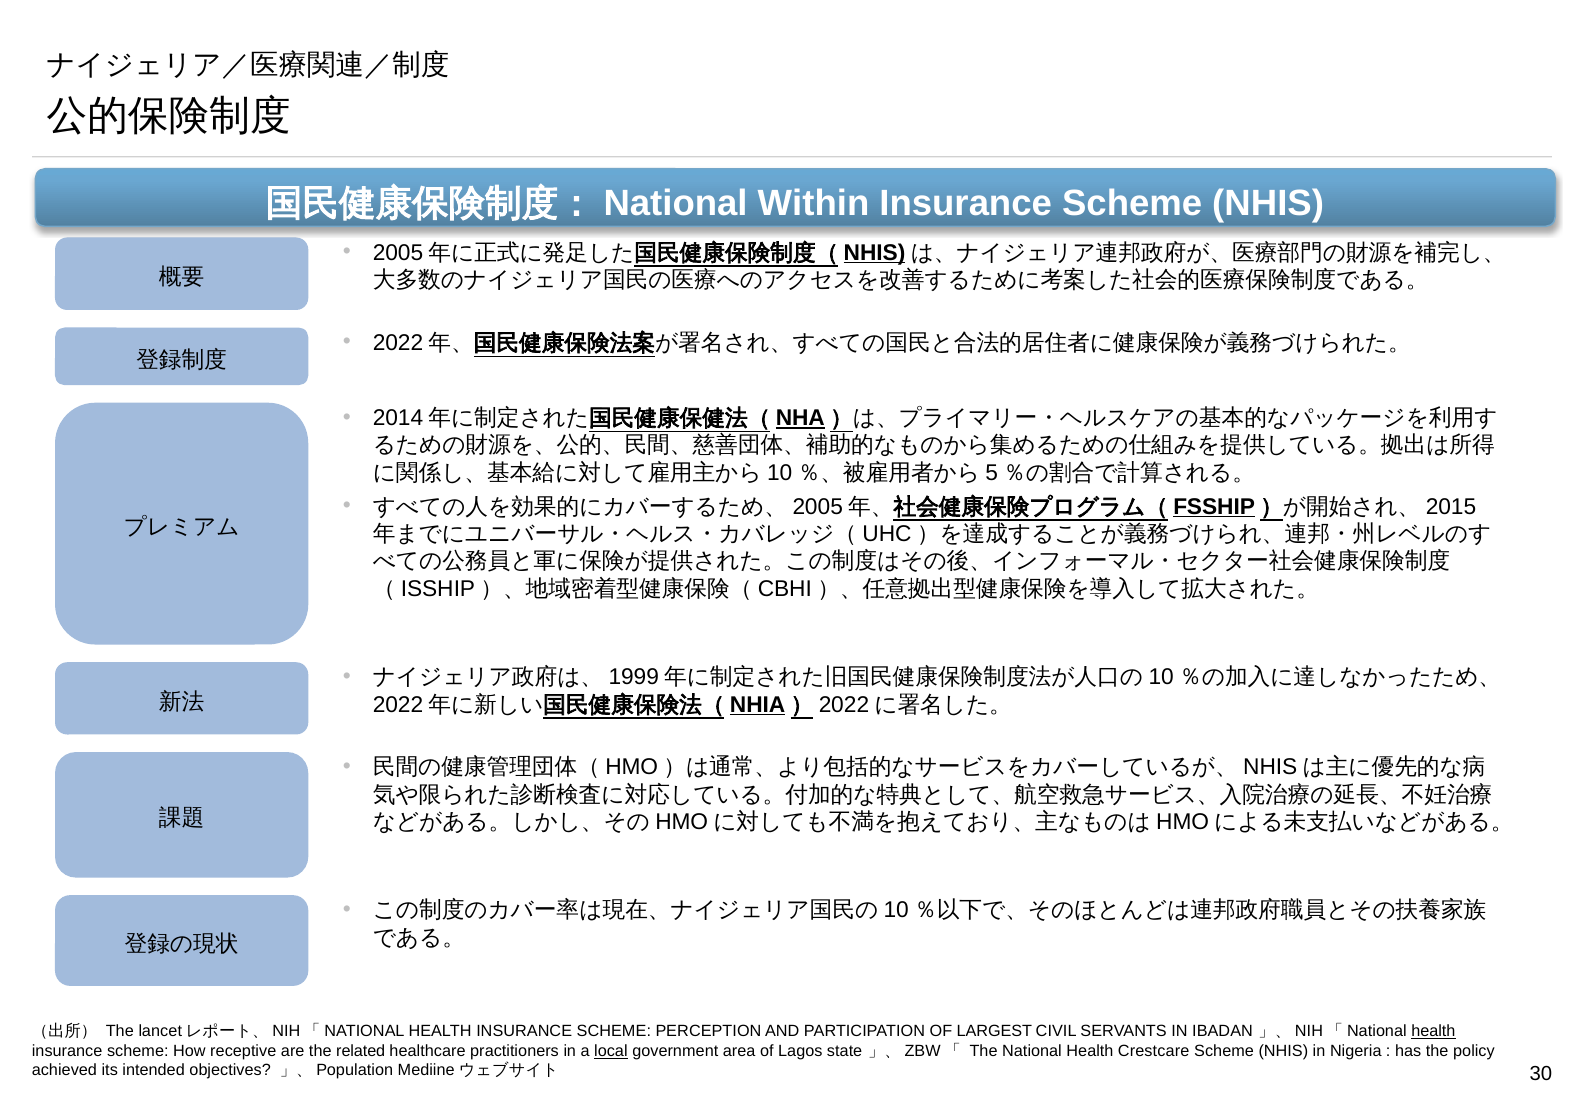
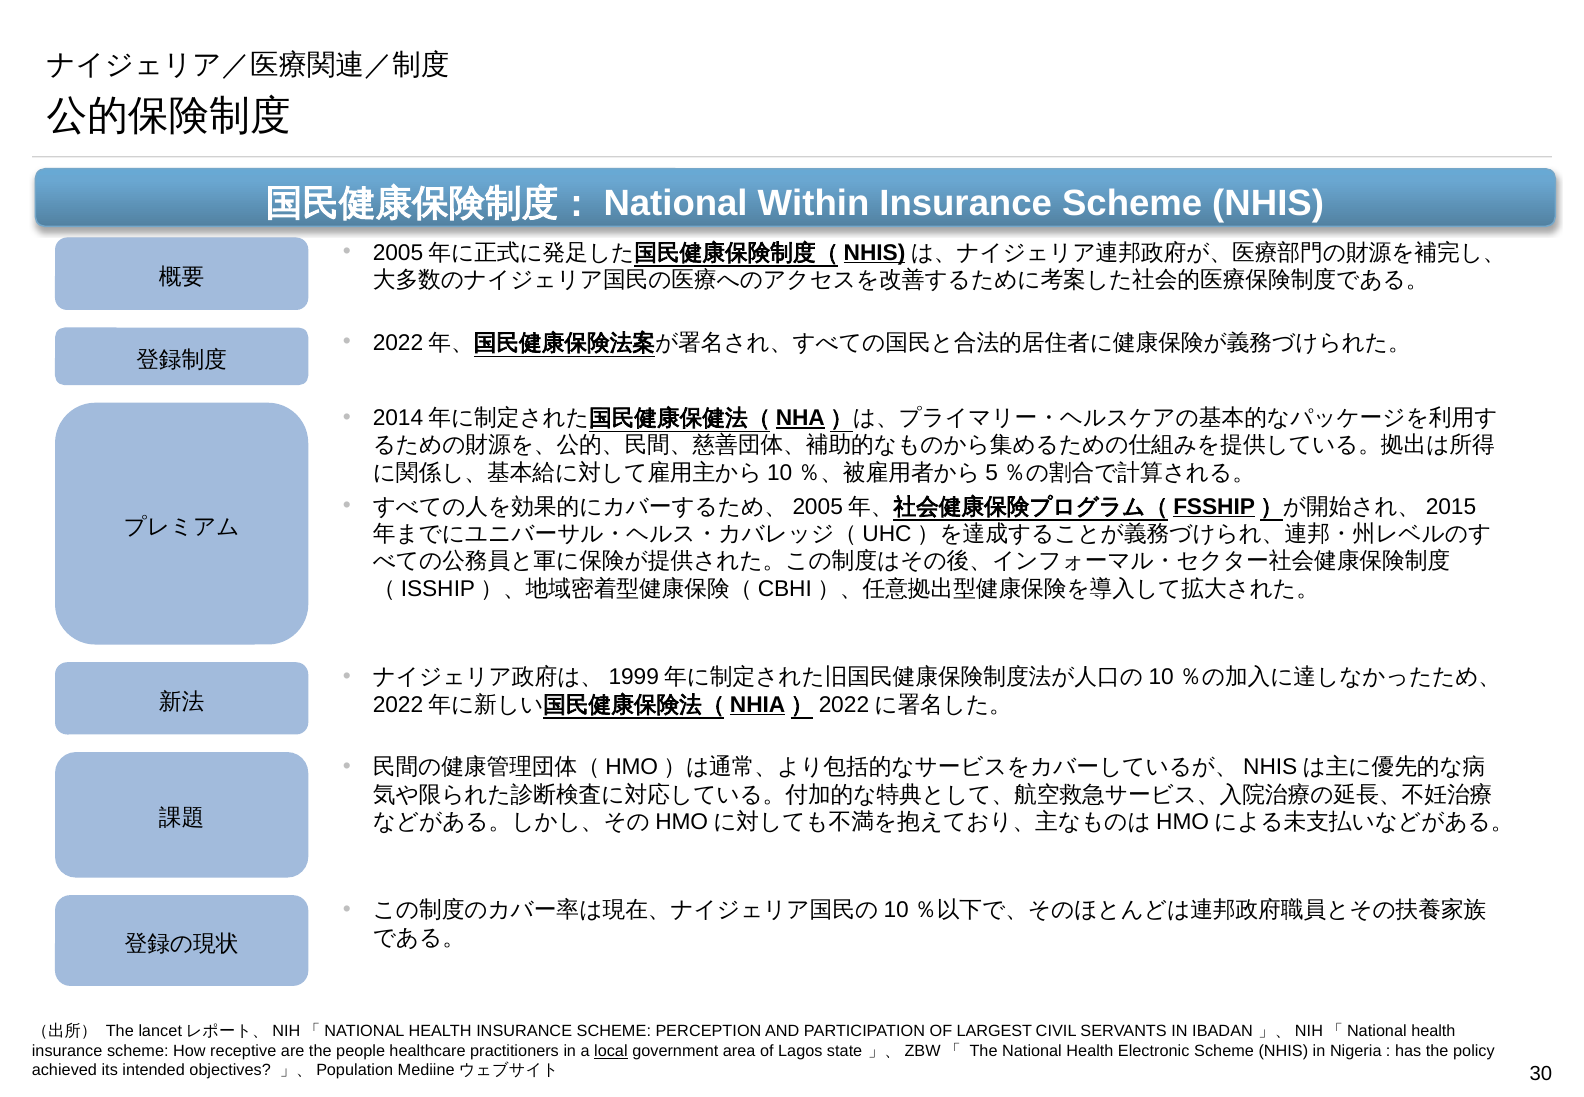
health at (1433, 1031) underline: present -> none
related: related -> people
Crestcare: Crestcare -> Electronic
